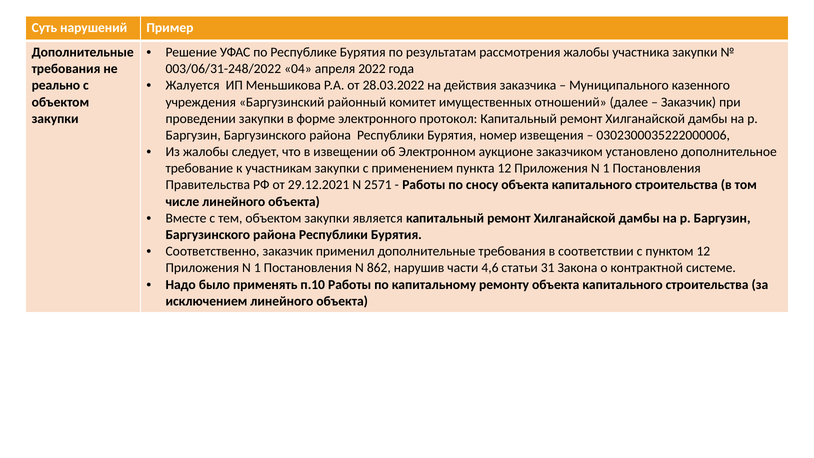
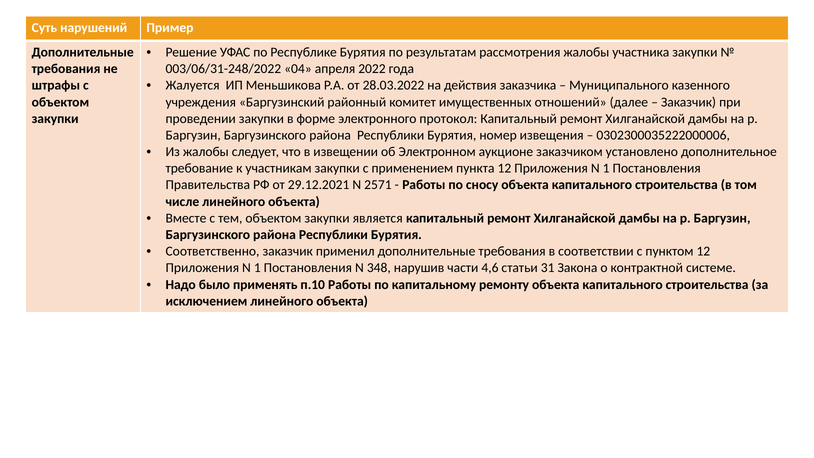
реально: реально -> штрафы
862: 862 -> 348
